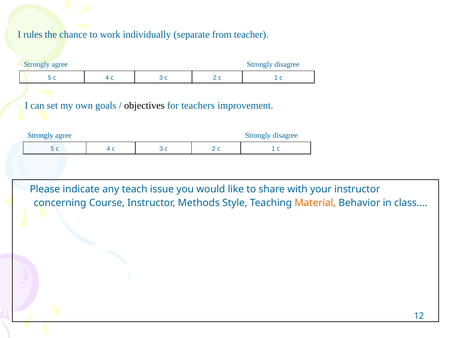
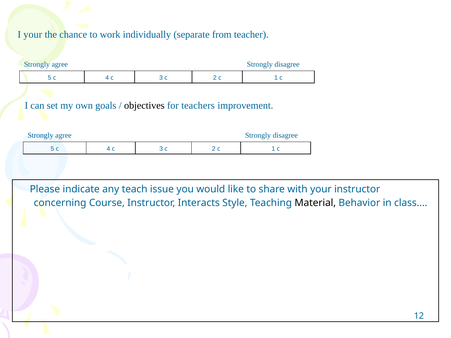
I rules: rules -> your
Methods: Methods -> Interacts
Material colour: orange -> black
